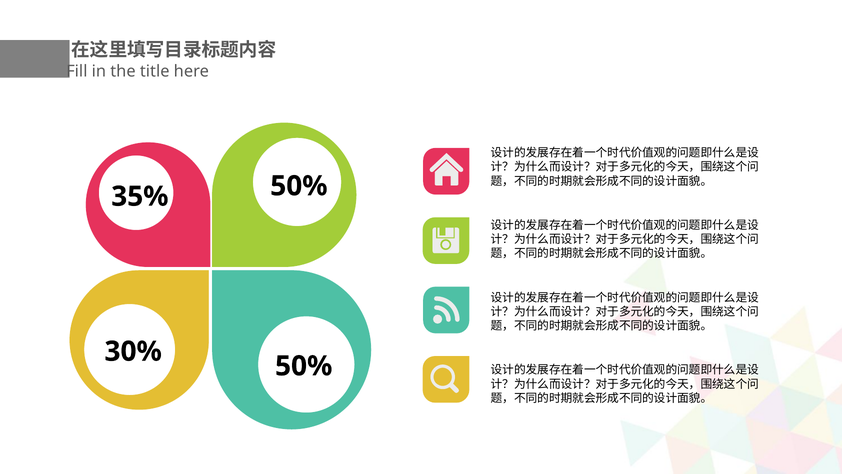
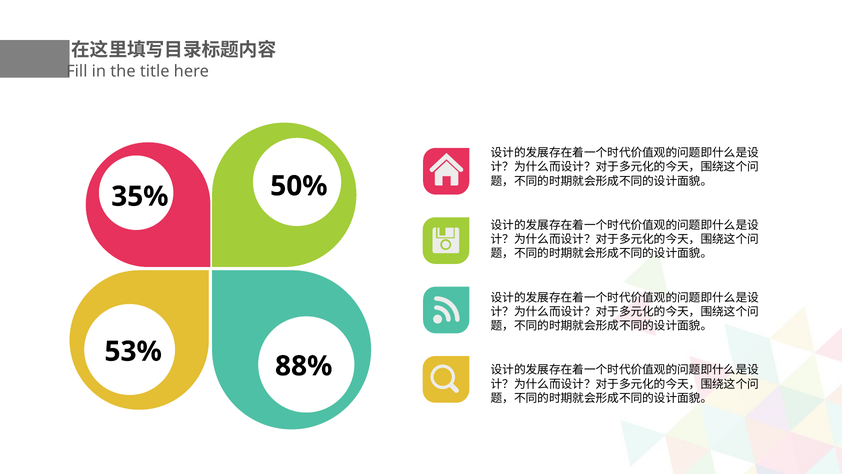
30%: 30% -> 53%
50% at (304, 366): 50% -> 88%
